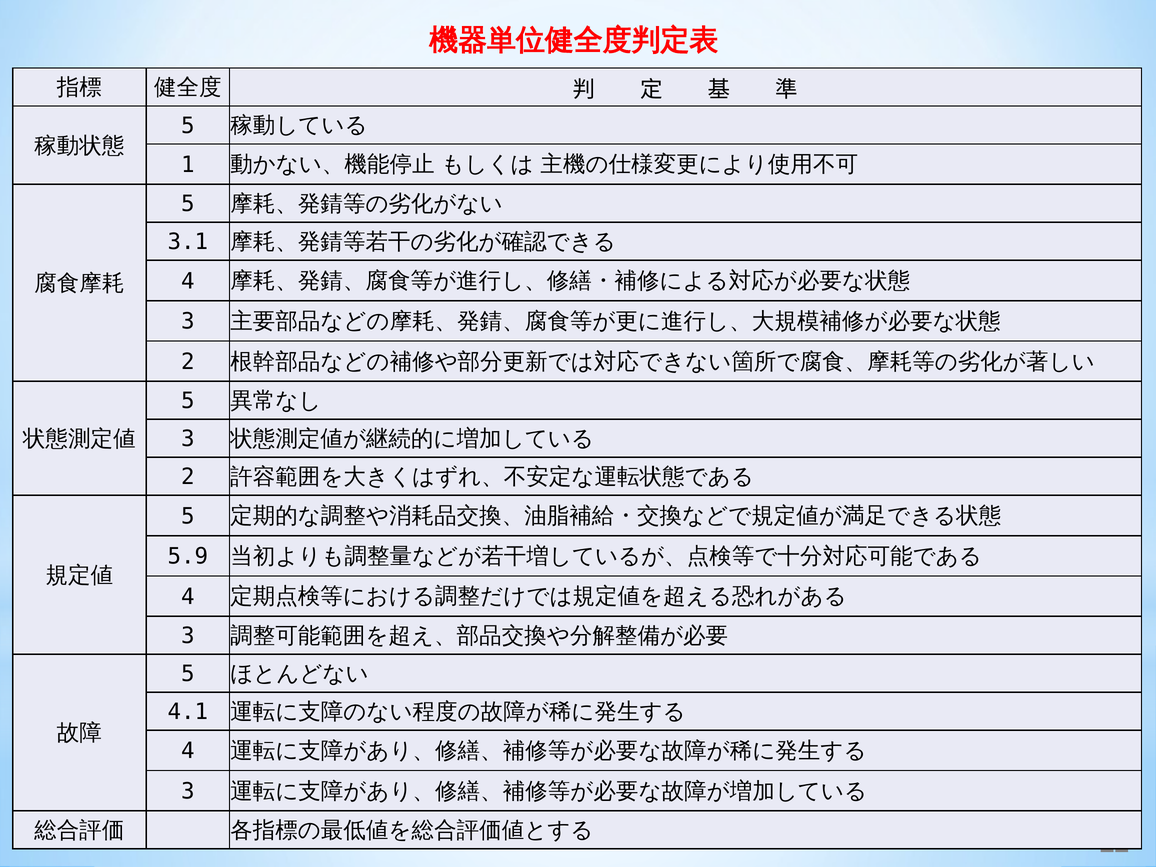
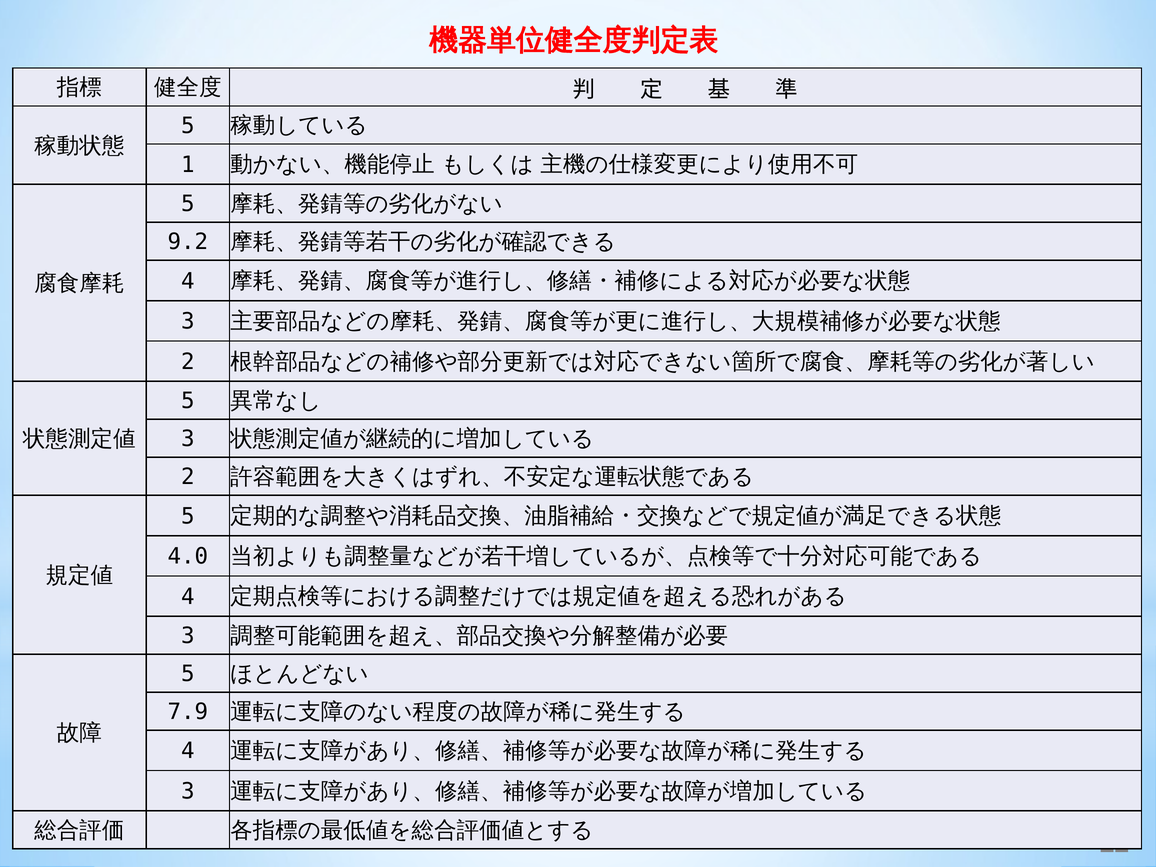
3.1: 3.1 -> 9.2
5.9: 5.9 -> 4.0
4.1: 4.1 -> 7.9
